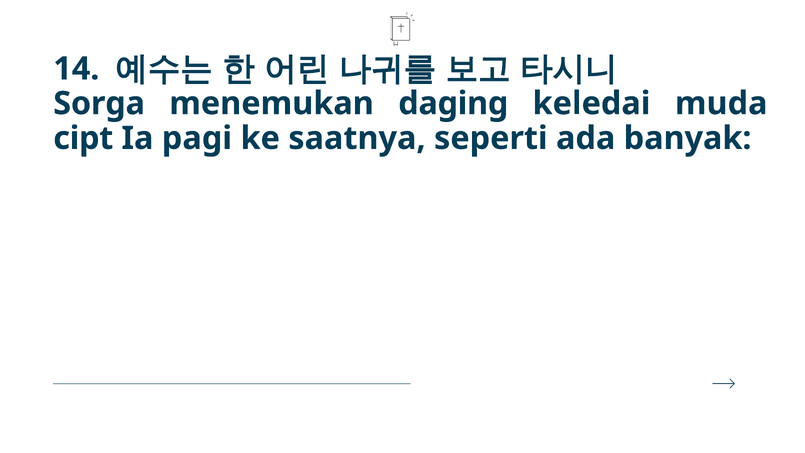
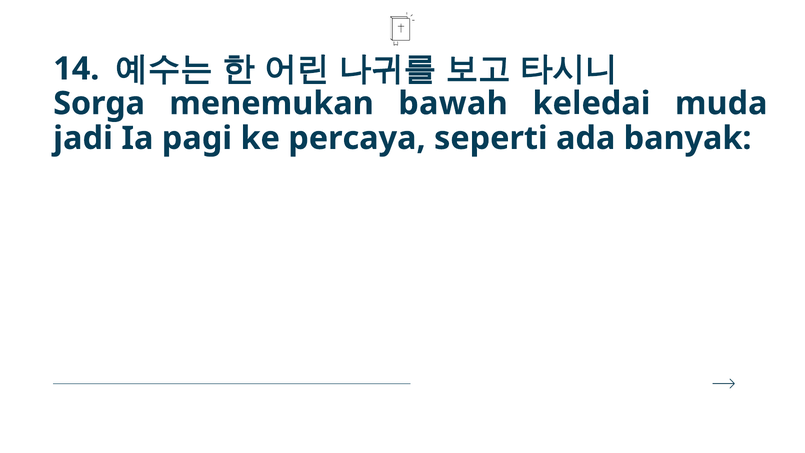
daging: daging -> bawah
cipt: cipt -> jadi
saatnya: saatnya -> percaya
